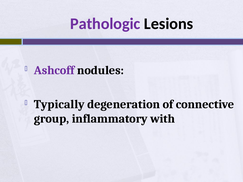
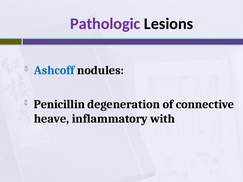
Ashcoff colour: purple -> blue
Typically: Typically -> Penicillin
group: group -> heave
